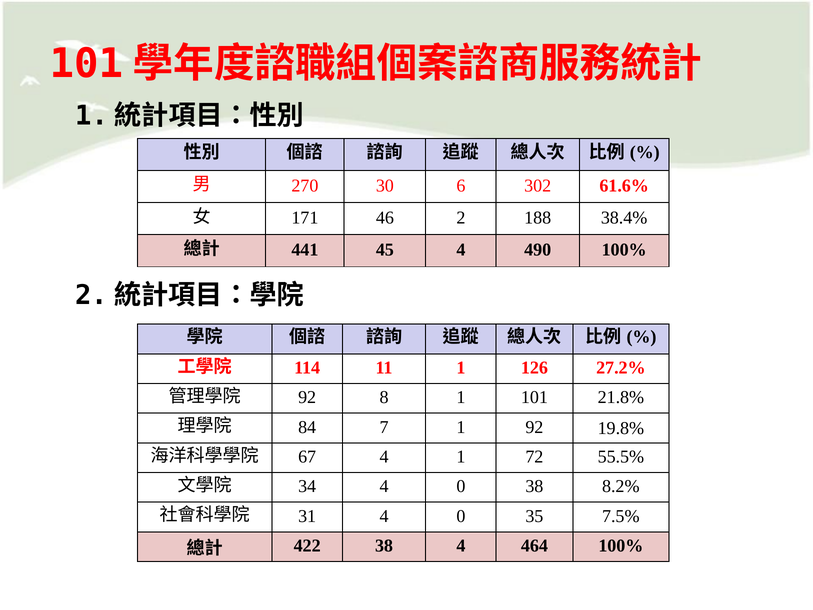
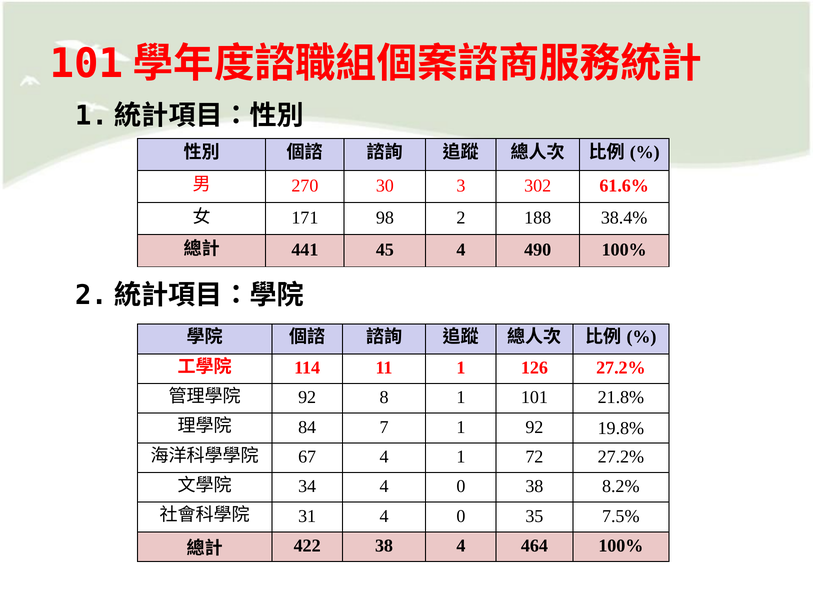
6: 6 -> 3
46: 46 -> 98
72 55.5%: 55.5% -> 27.2%
